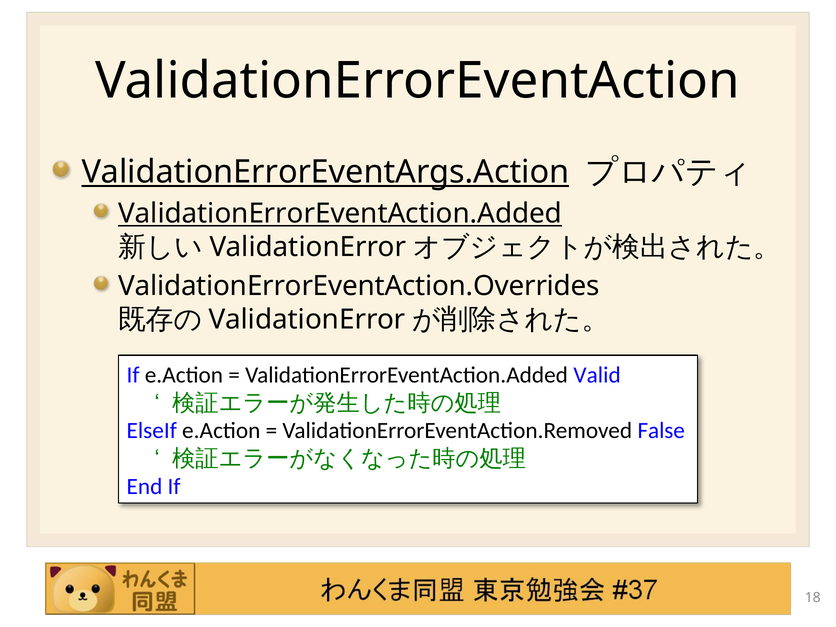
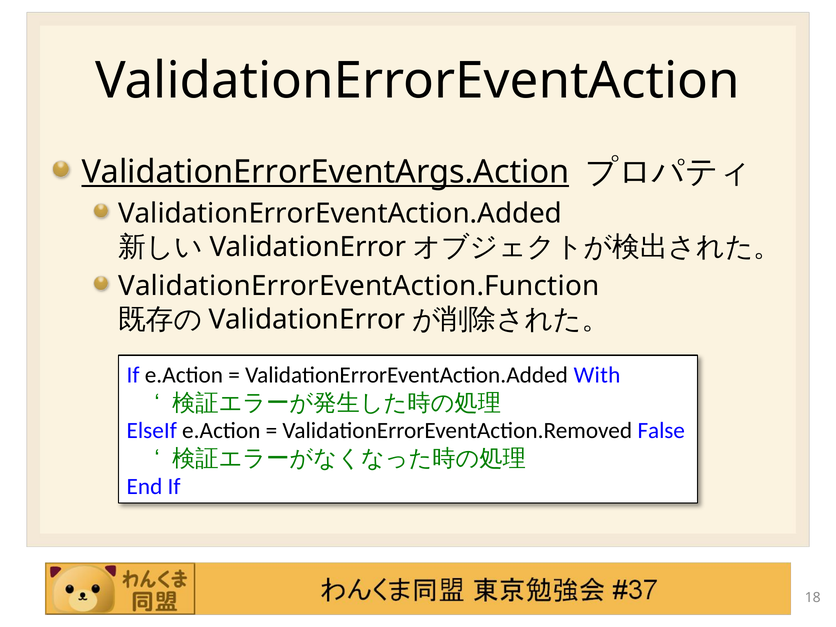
ValidationErrorEventAction.Added at (340, 214) underline: present -> none
ValidationErrorEventAction.Overrides: ValidationErrorEventAction.Overrides -> ValidationErrorEventAction.Function
Valid: Valid -> With
